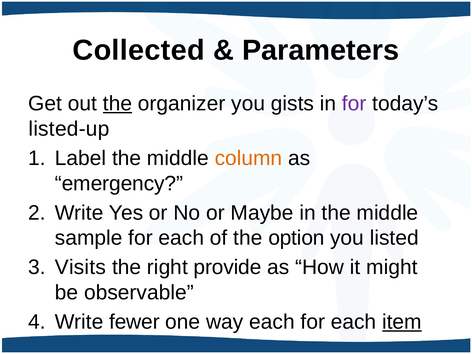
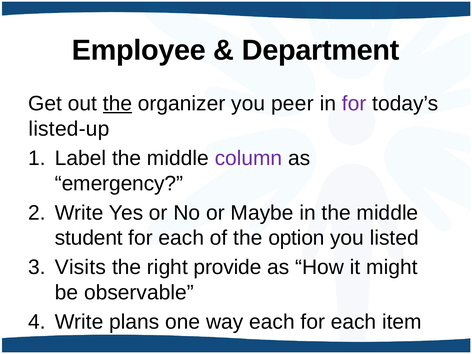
Collected: Collected -> Employee
Parameters: Parameters -> Department
gists: gists -> peer
column colour: orange -> purple
sample: sample -> student
fewer: fewer -> plans
item underline: present -> none
